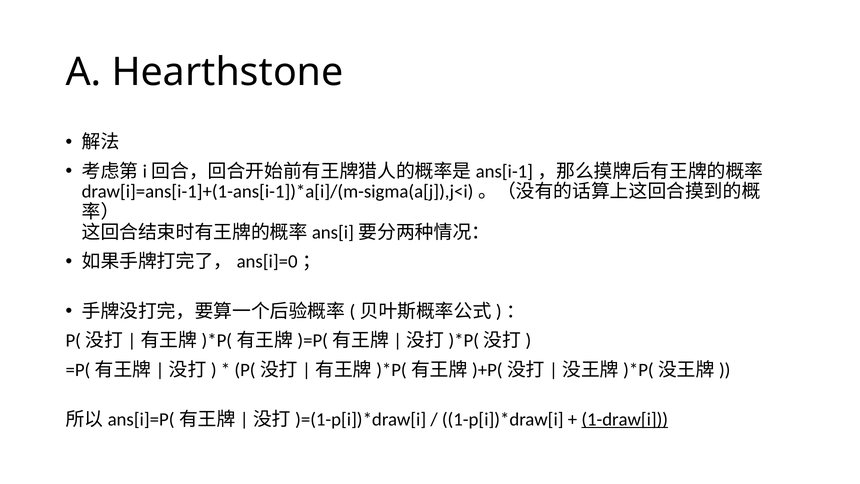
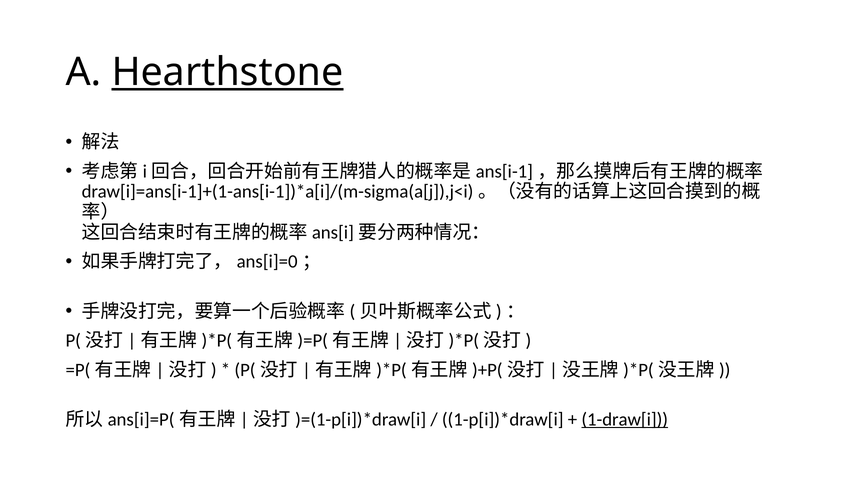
Hearthstone underline: none -> present
